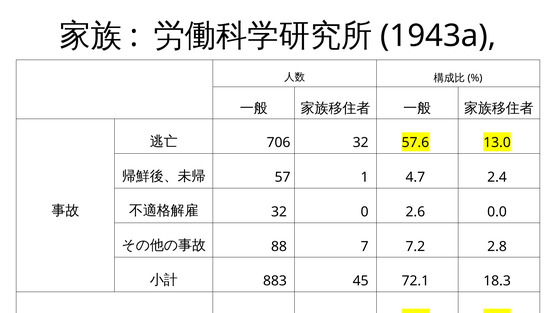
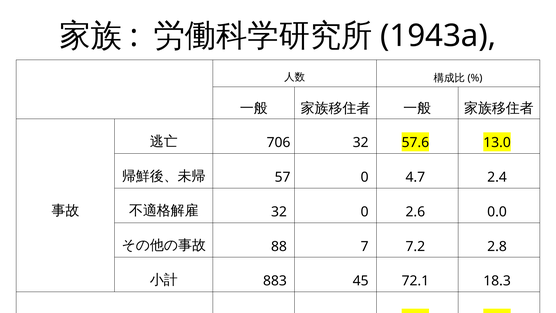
57 1: 1 -> 0
